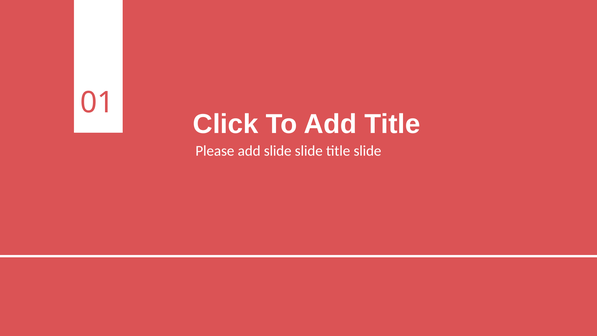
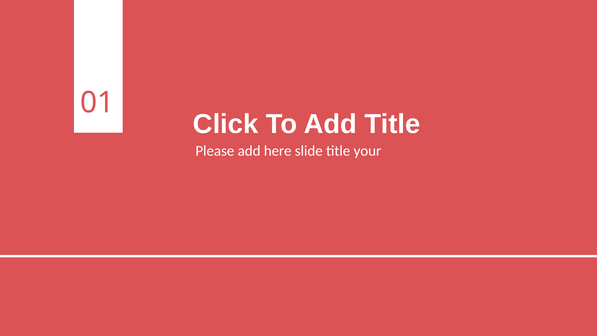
add slide: slide -> here
title slide: slide -> your
